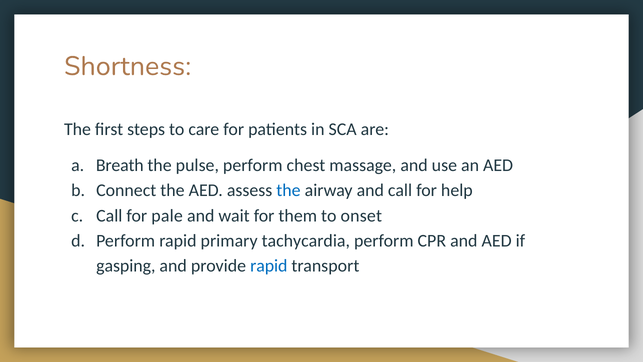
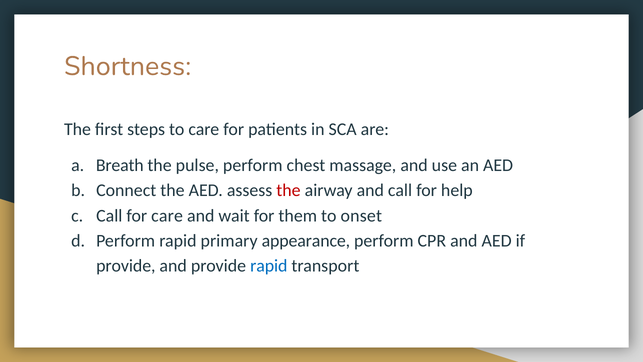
the at (288, 190) colour: blue -> red
for pale: pale -> care
tachycardia: tachycardia -> appearance
gasping at (126, 266): gasping -> provide
